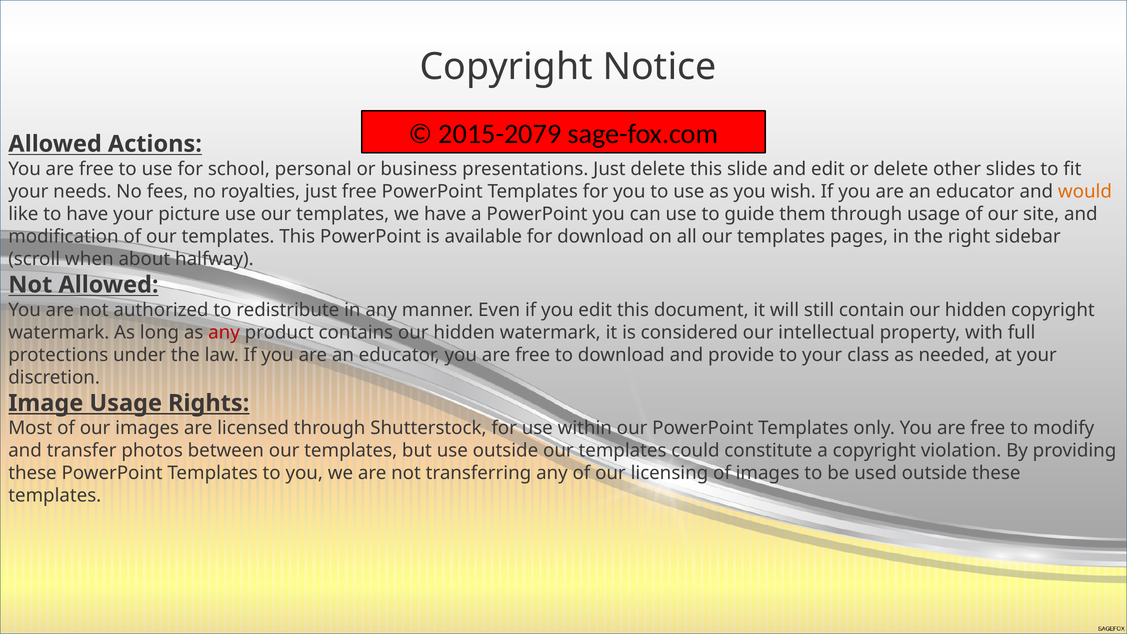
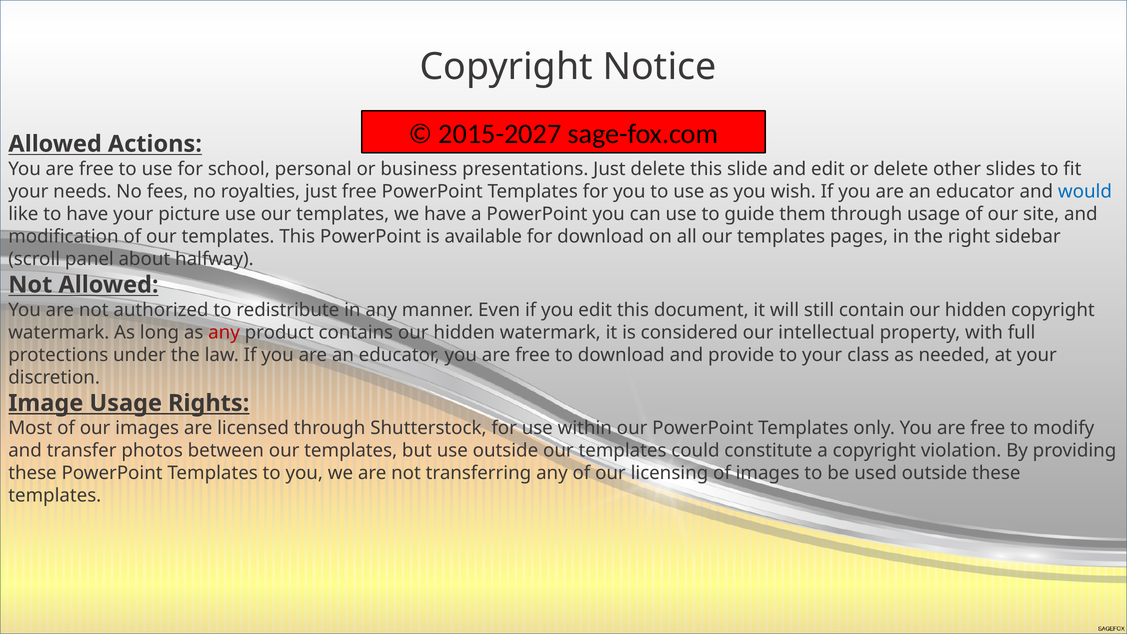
2015-2079: 2015-2079 -> 2015-2027
would colour: orange -> blue
when: when -> panel
